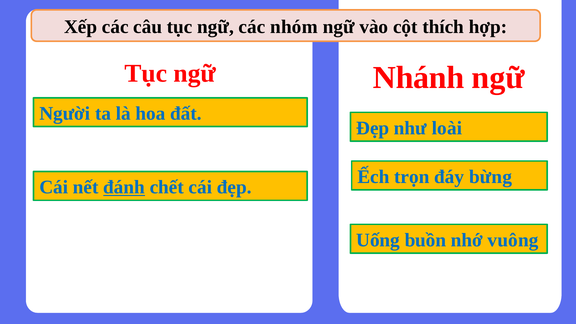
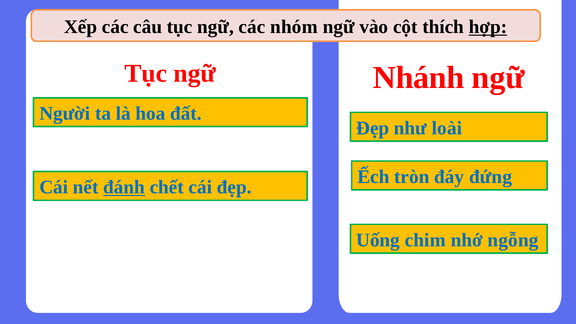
hợp underline: none -> present
trọn: trọn -> tròn
bừng: bừng -> đứng
buồn: buồn -> chim
vuông: vuông -> ngỗng
